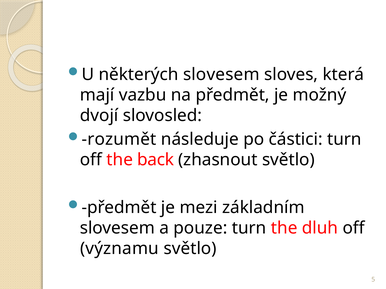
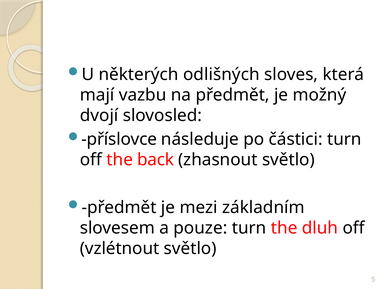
některých slovesem: slovesem -> odlišných
rozumět: rozumět -> příslovce
významu: významu -> vzlétnout
